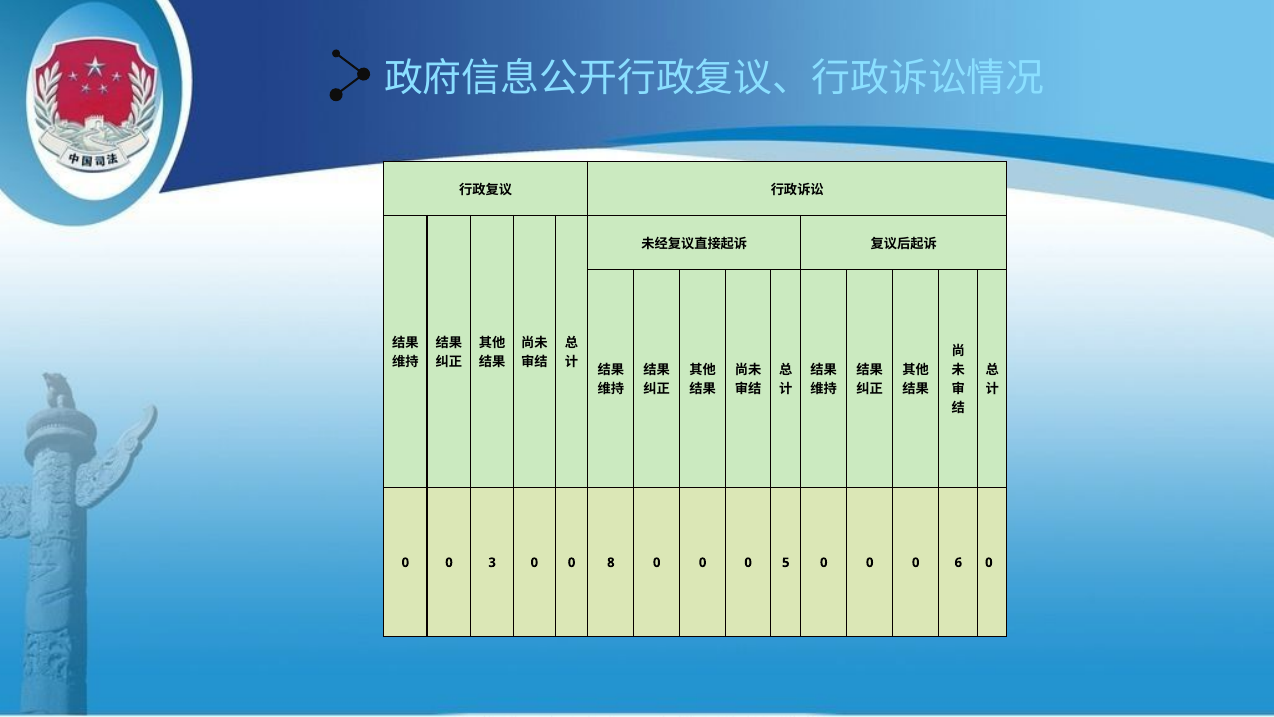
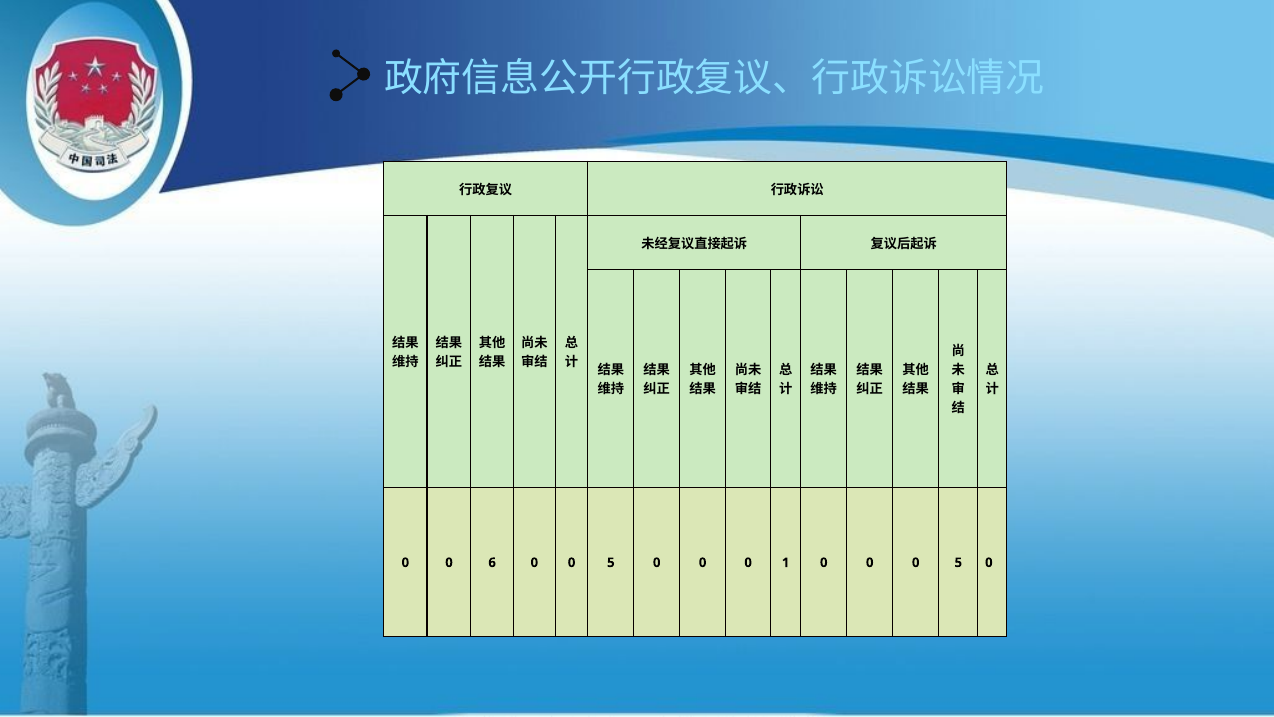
3: 3 -> 6
8 at (611, 562): 8 -> 5
5: 5 -> 1
0 0 0 6: 6 -> 5
